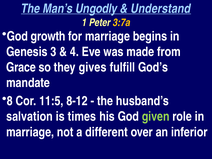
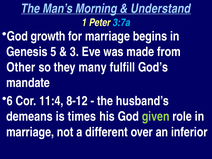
Ungodly: Ungodly -> Morning
3:7a colour: yellow -> light blue
3: 3 -> 5
4: 4 -> 3
Grace: Grace -> Other
gives: gives -> many
8: 8 -> 6
11:5: 11:5 -> 11:4
salvation: salvation -> demeans
